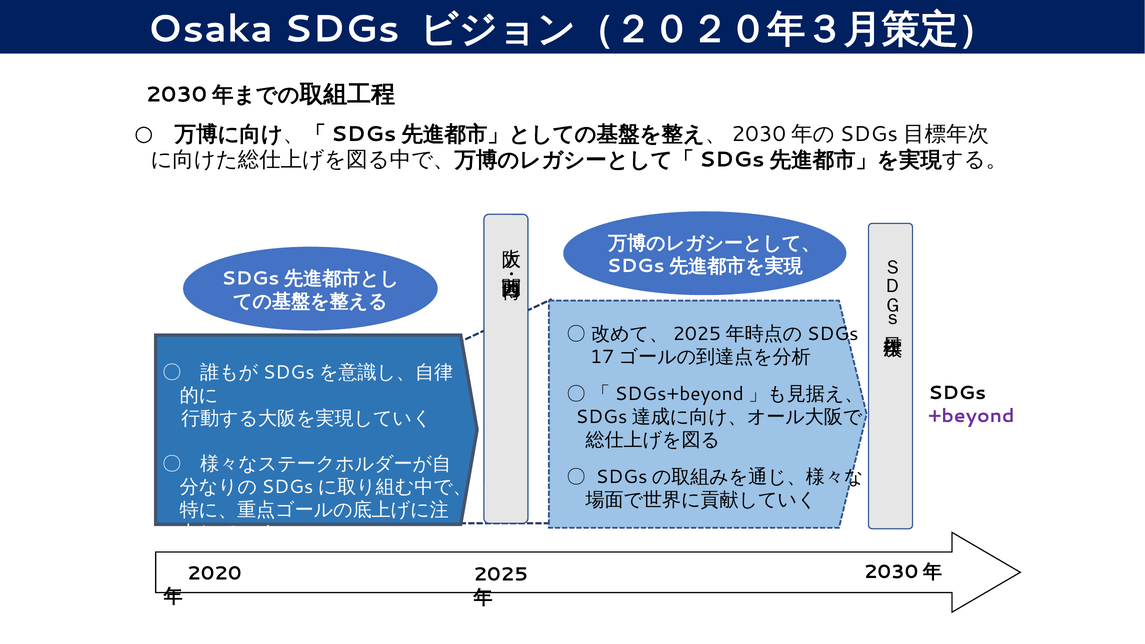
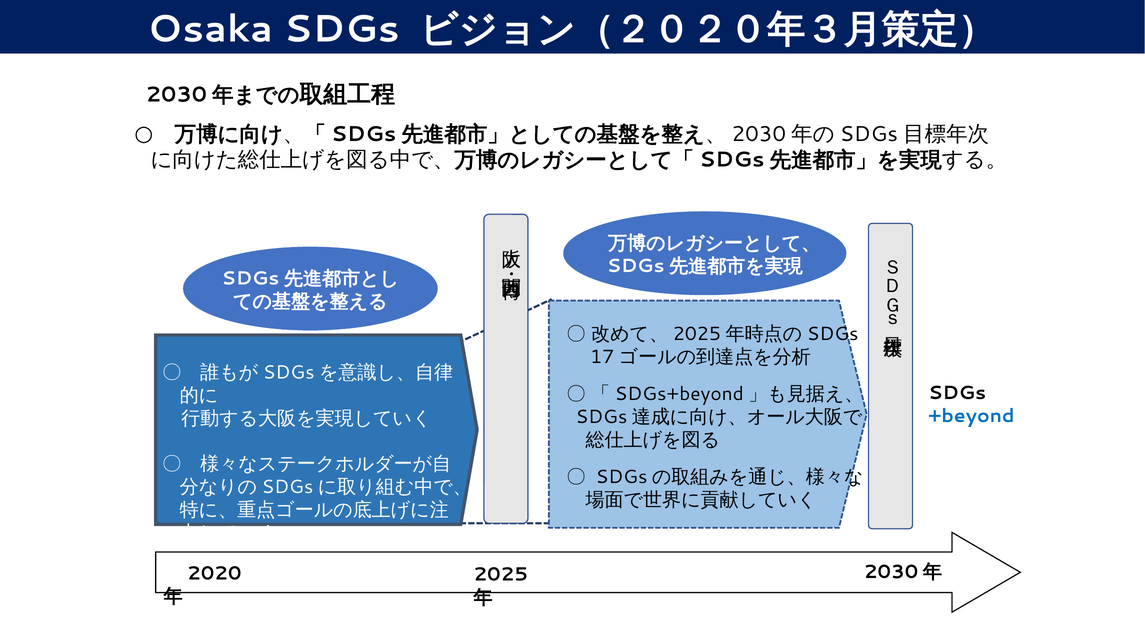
+beyond colour: purple -> blue
